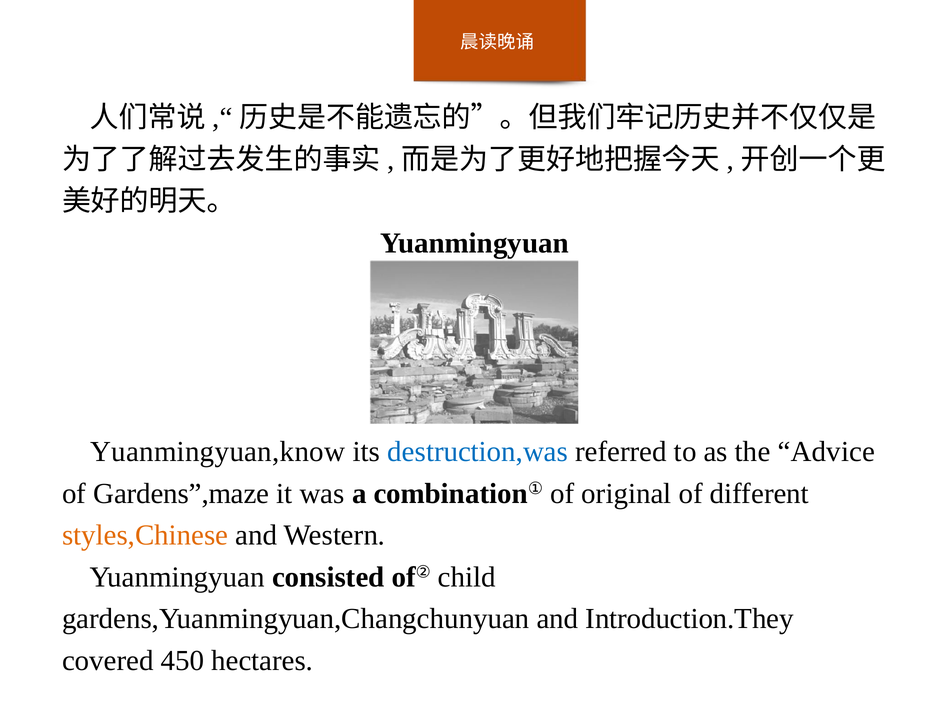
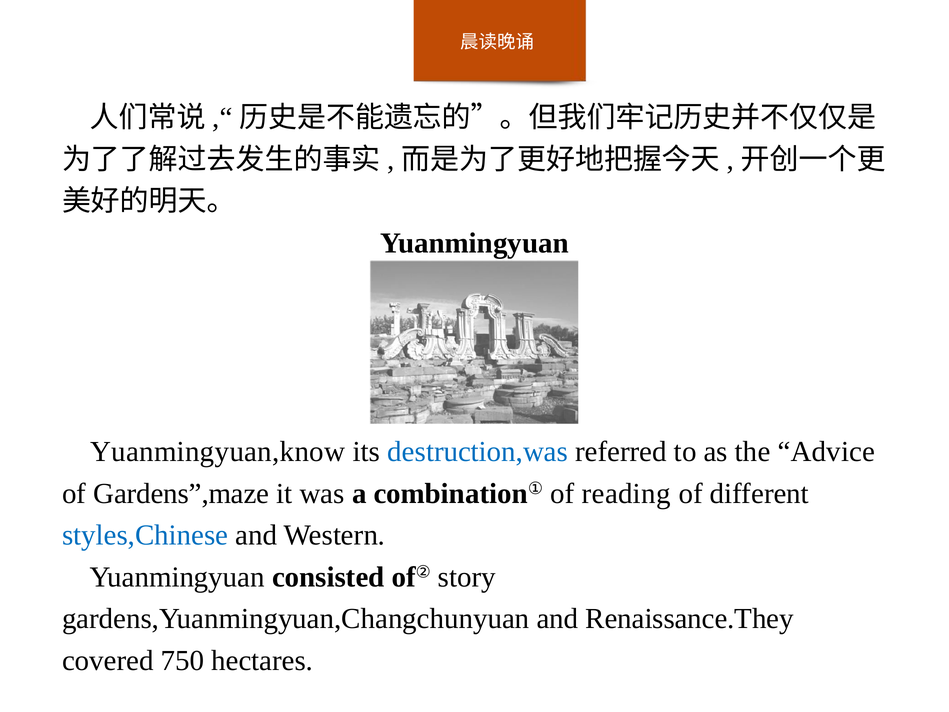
original: original -> reading
styles,Chinese colour: orange -> blue
child: child -> story
Introduction.They: Introduction.They -> Renaissance.They
450: 450 -> 750
